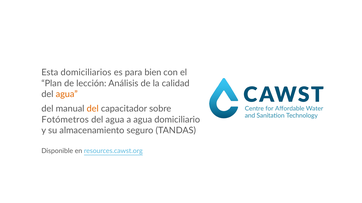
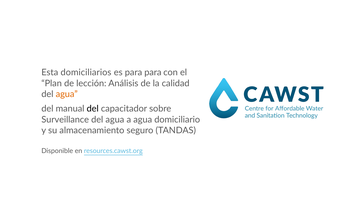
para bien: bien -> para
del at (93, 109) colour: orange -> black
Fotómetros: Fotómetros -> Surveillance
